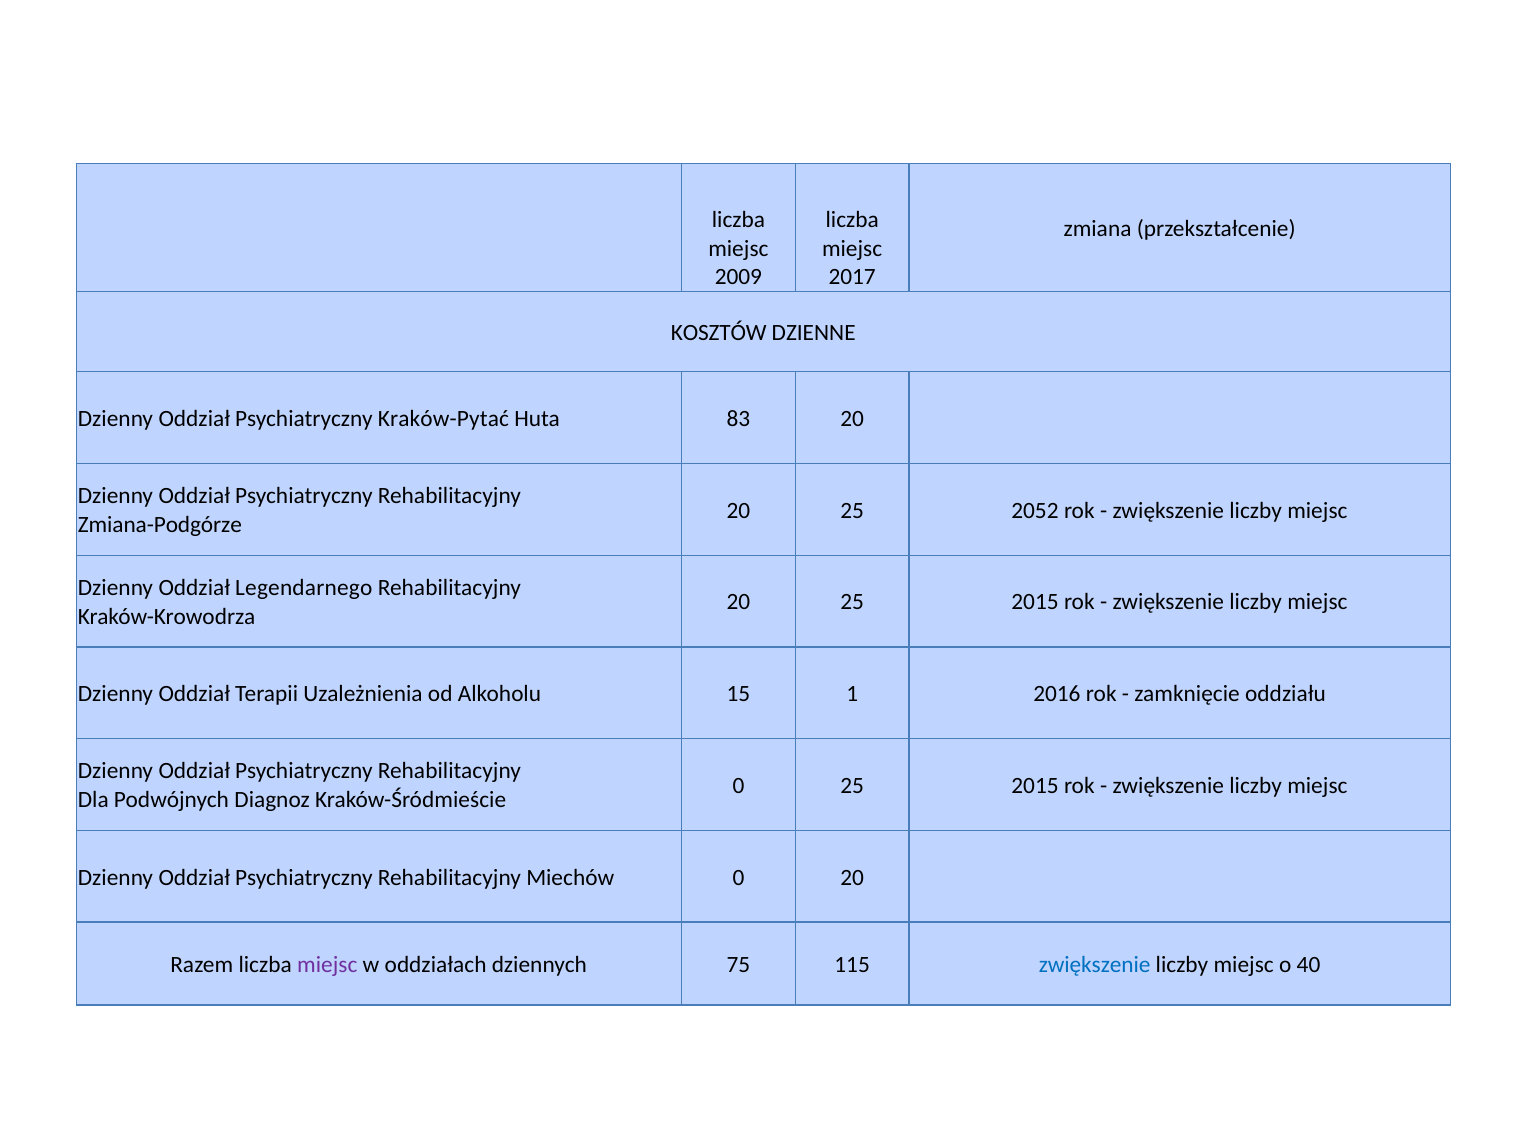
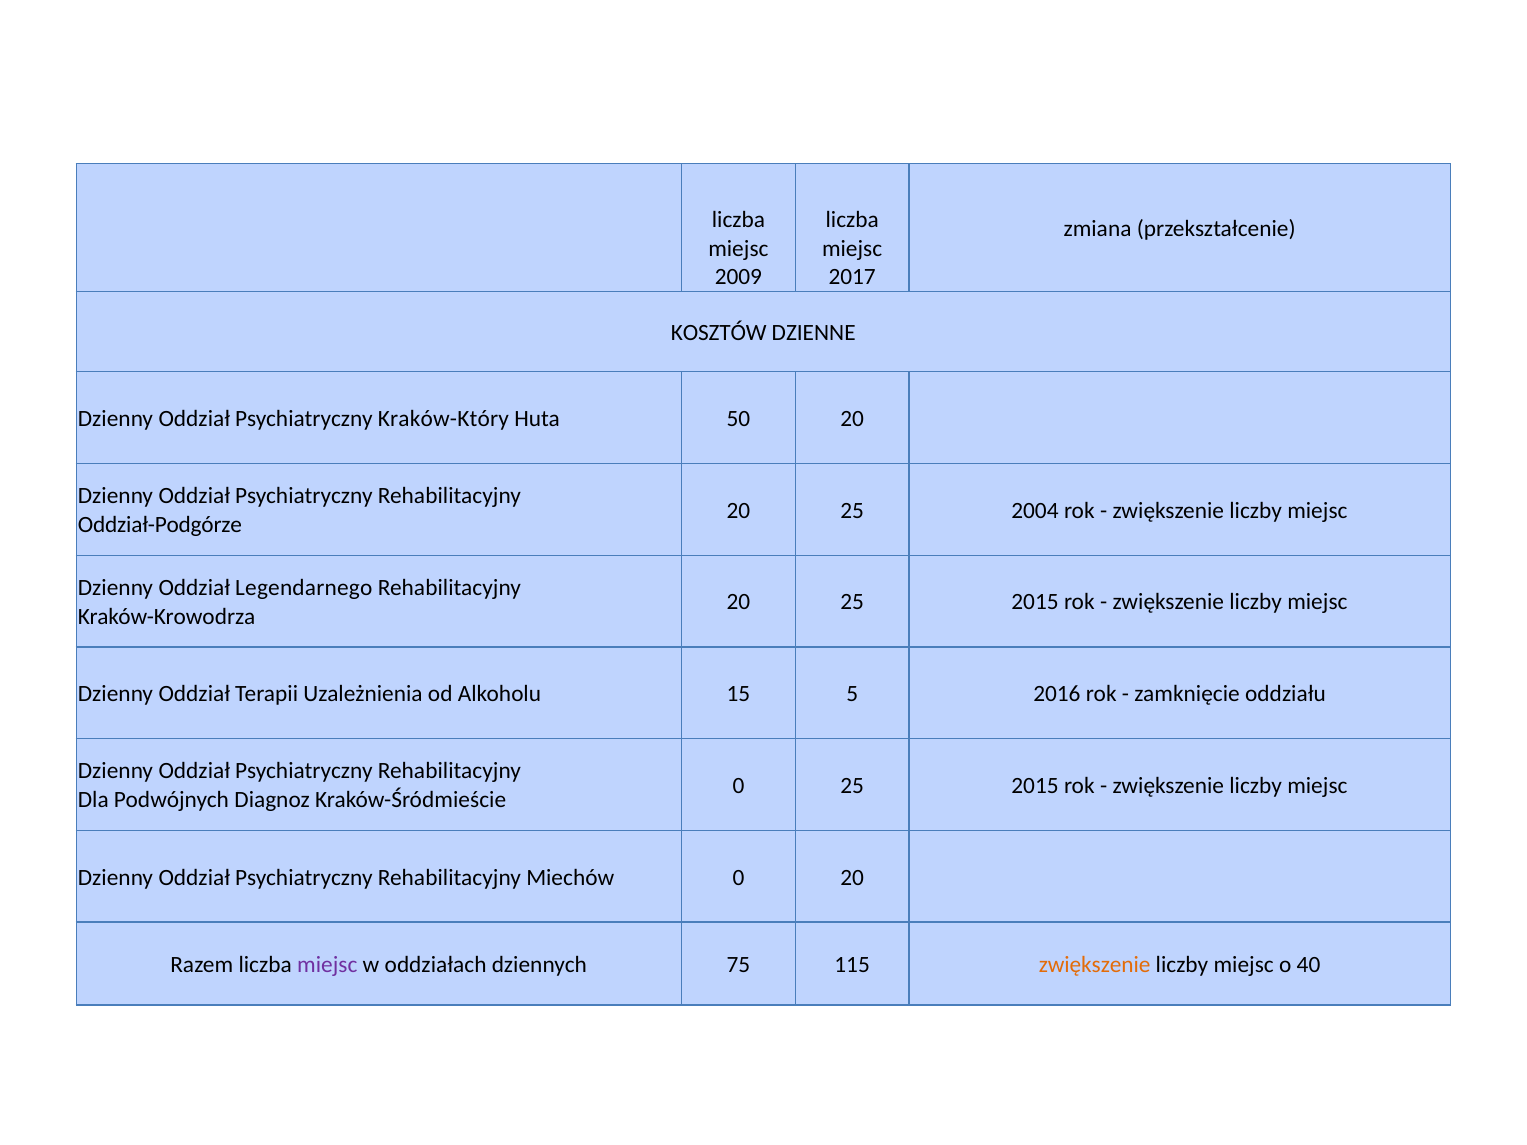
Kraków-Pytać: Kraków-Pytać -> Kraków-Który
83: 83 -> 50
2052: 2052 -> 2004
Zmiana-Podgórze: Zmiana-Podgórze -> Oddział-Podgórze
1: 1 -> 5
zwiększenie at (1095, 965) colour: blue -> orange
